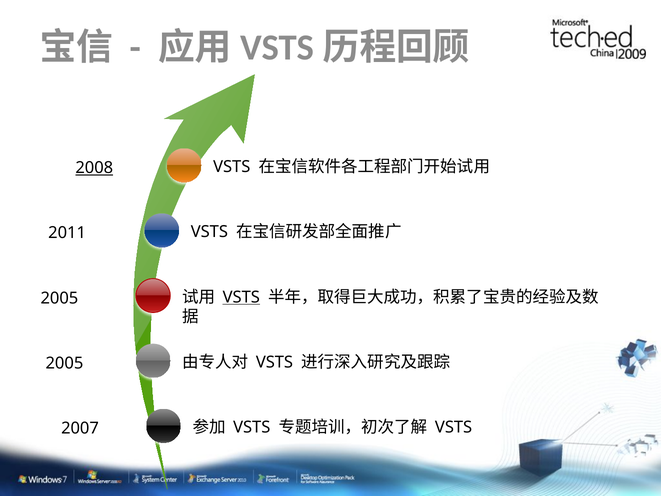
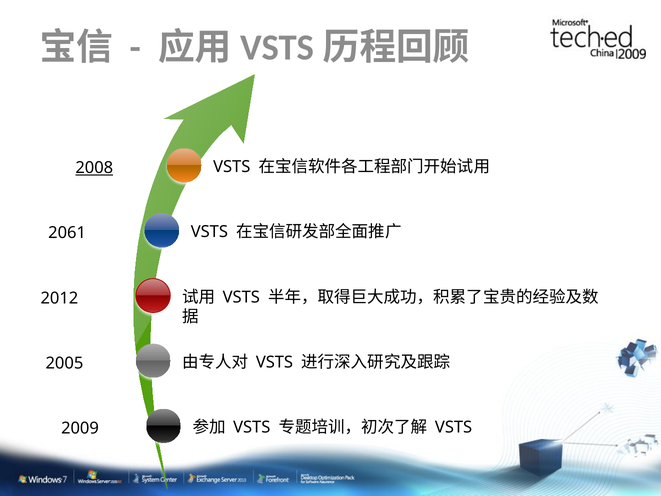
2011: 2011 -> 2061
VSTS at (241, 297) underline: present -> none
2005 at (59, 298): 2005 -> 2012
2007: 2007 -> 2009
